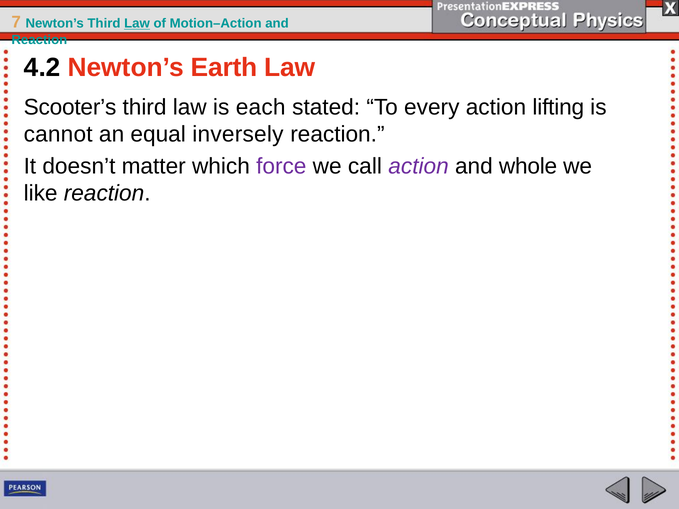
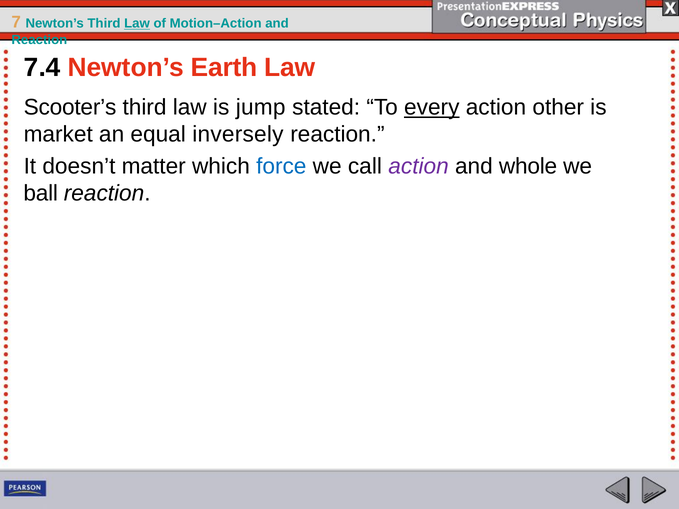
4.2: 4.2 -> 7.4
each: each -> jump
every underline: none -> present
lifting: lifting -> other
cannot: cannot -> market
force colour: purple -> blue
like: like -> ball
